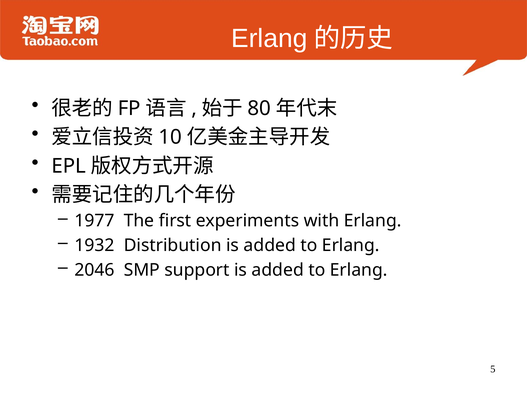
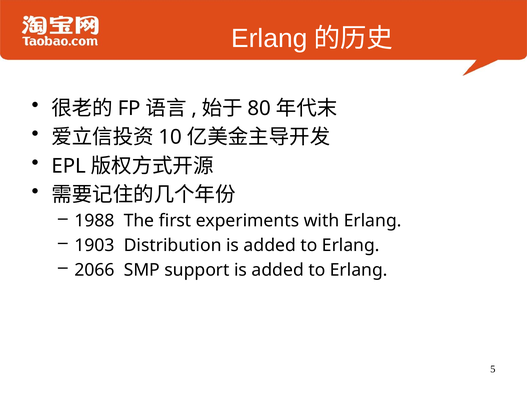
1977: 1977 -> 1988
1932: 1932 -> 1903
2046: 2046 -> 2066
